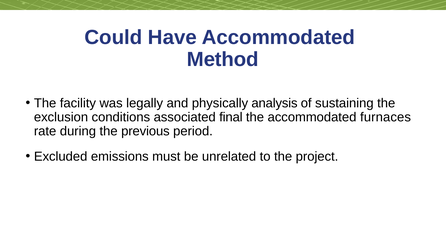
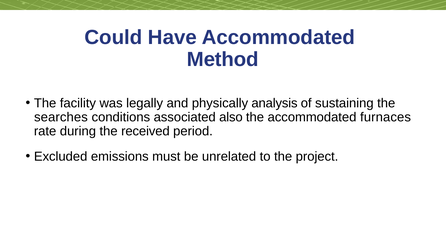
exclusion: exclusion -> searches
final: final -> also
previous: previous -> received
